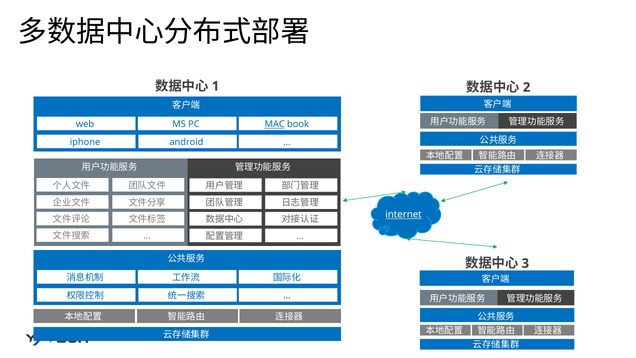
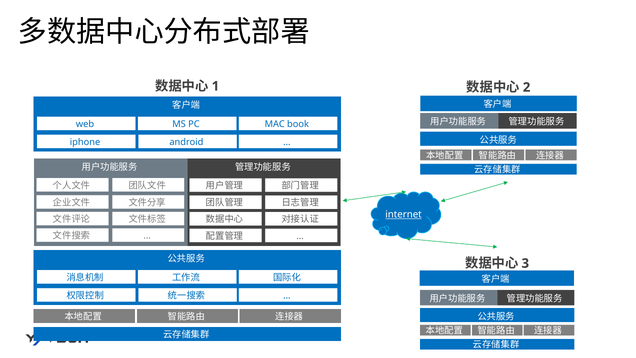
MAC underline: present -> none
